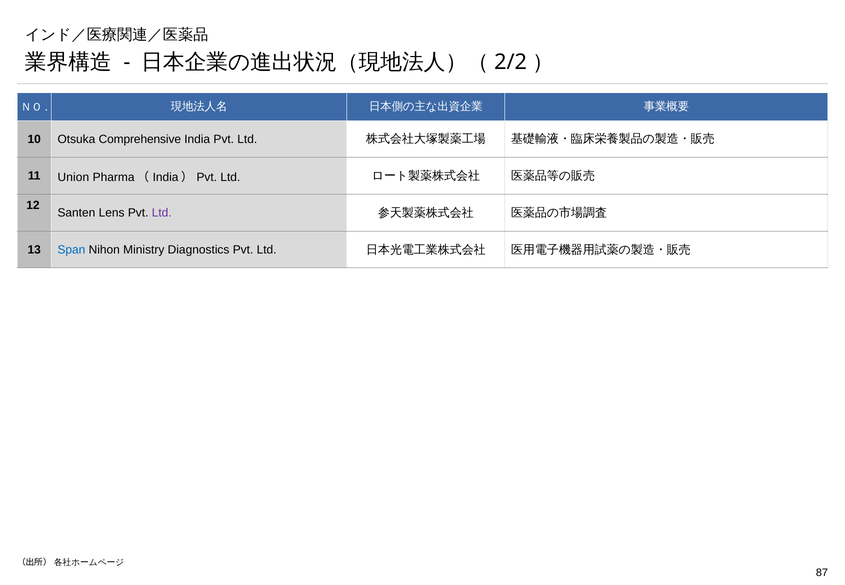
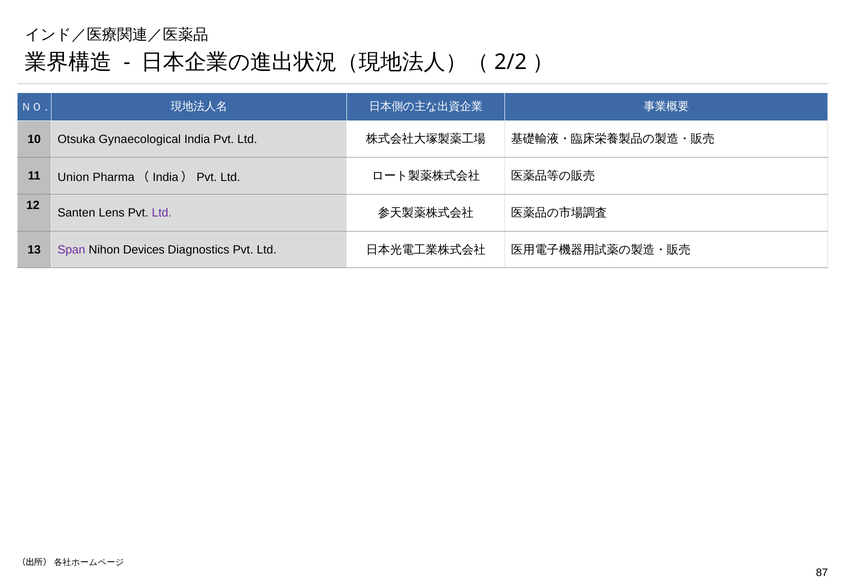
Comprehensive: Comprehensive -> Gynaecological
Span colour: blue -> purple
Ministry: Ministry -> Devices
